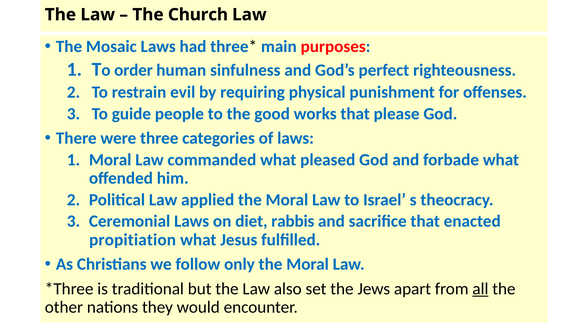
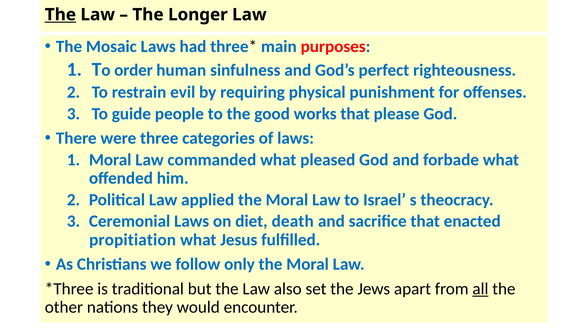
The at (60, 15) underline: none -> present
Church: Church -> Longer
rabbis: rabbis -> death
